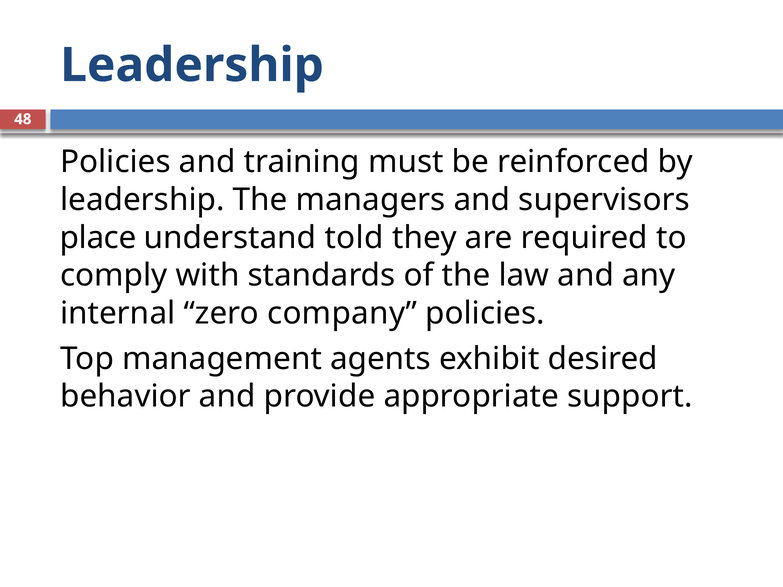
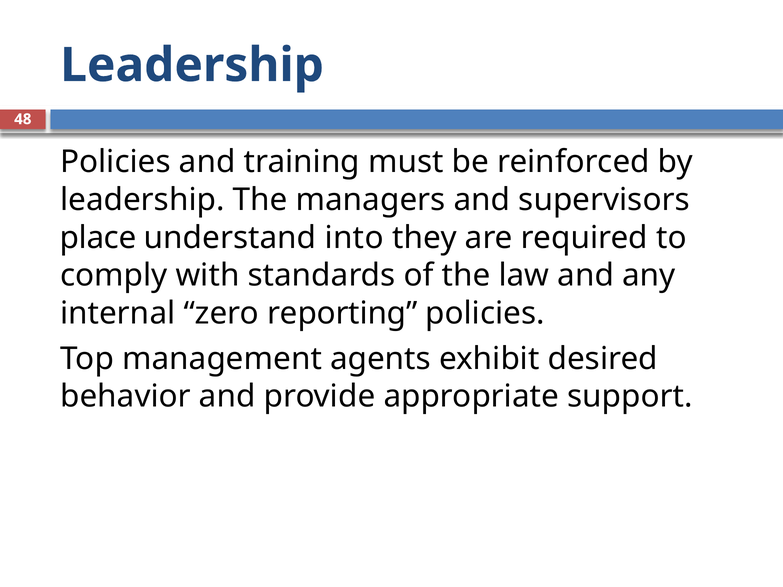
told: told -> into
company: company -> reporting
